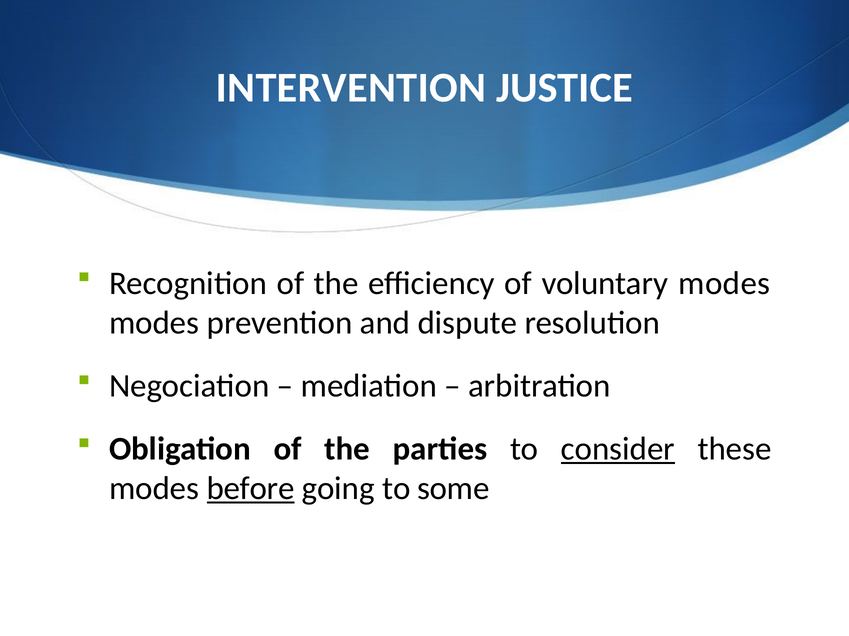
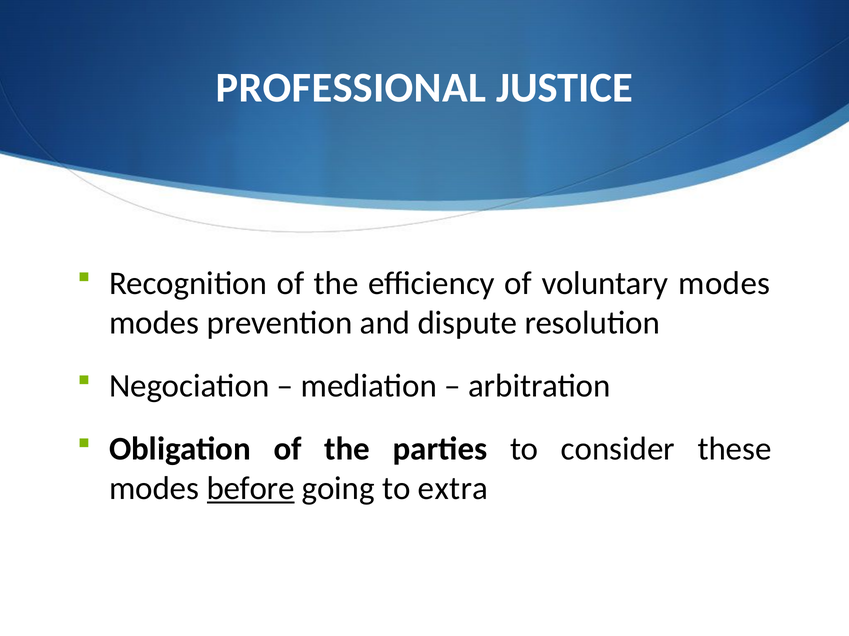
INTERVENTION: INTERVENTION -> PROFESSIONAL
consider underline: present -> none
some: some -> extra
